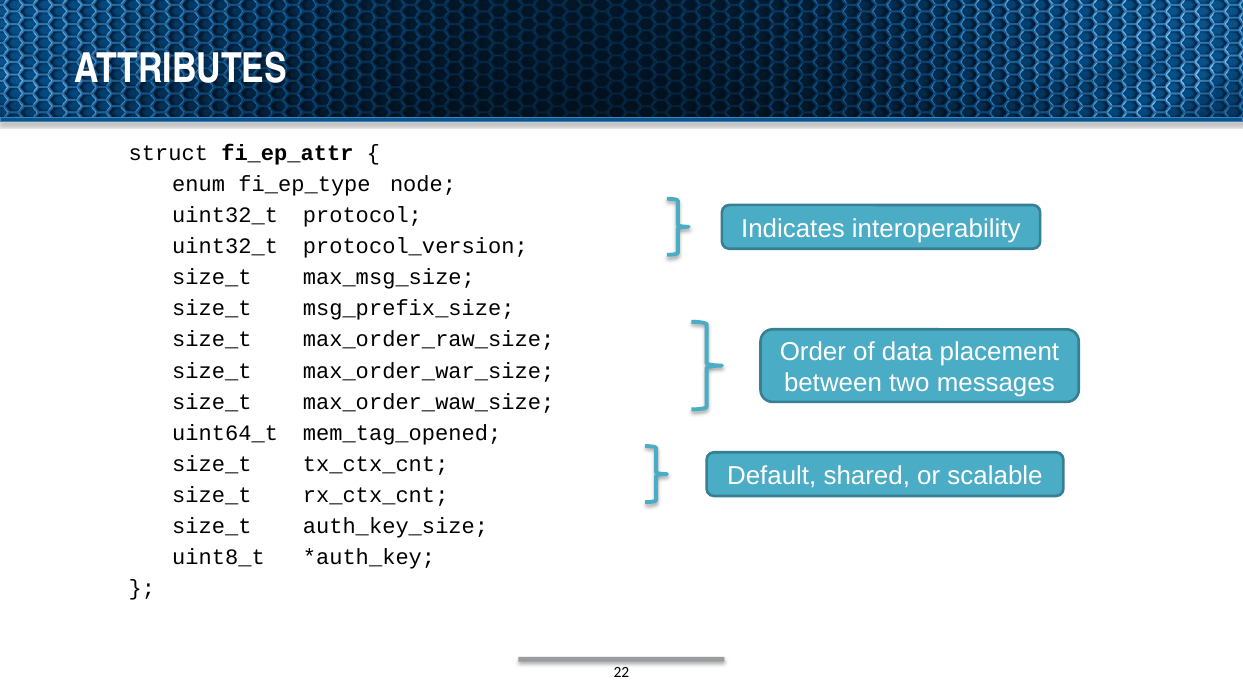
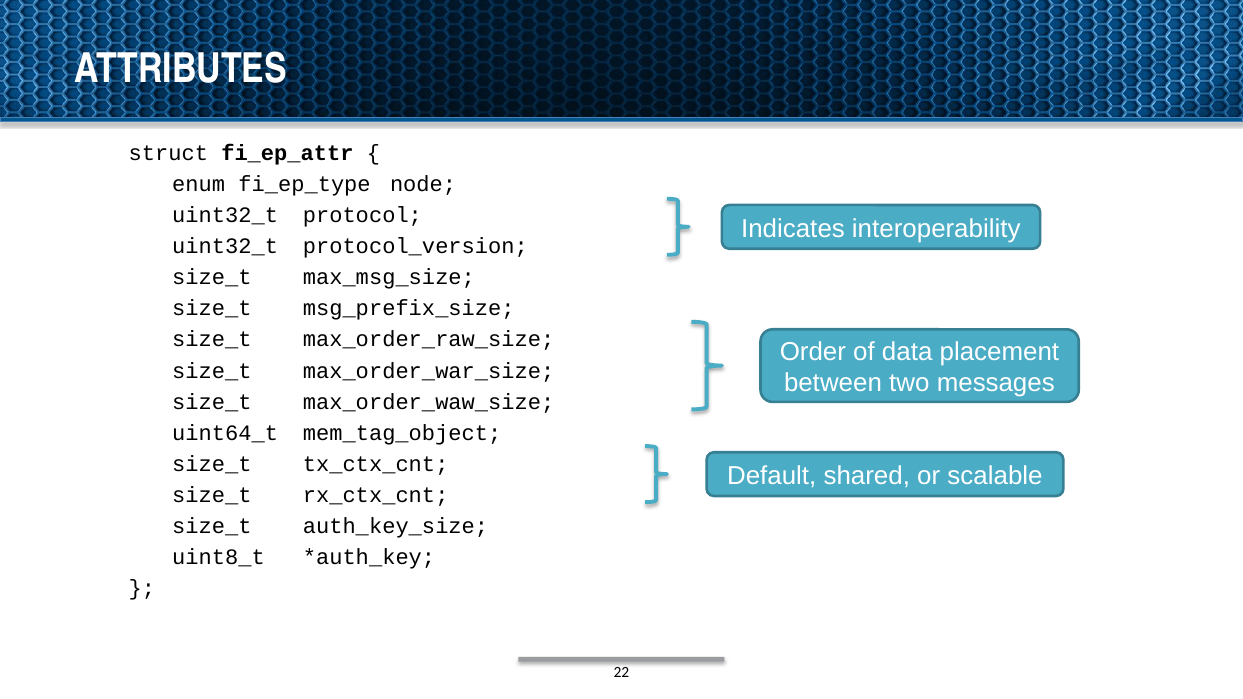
mem_tag_opened: mem_tag_opened -> mem_tag_object
